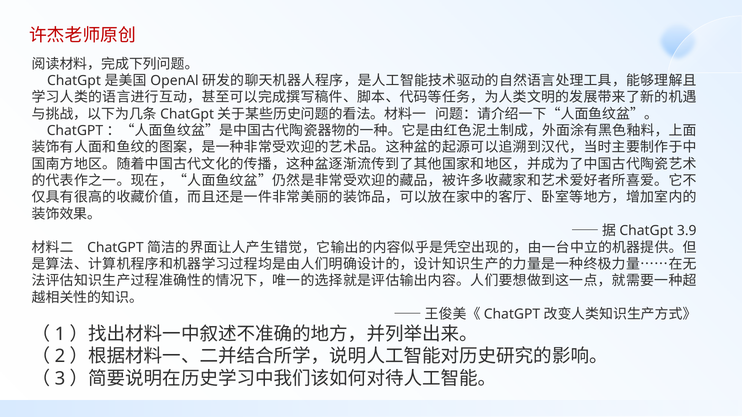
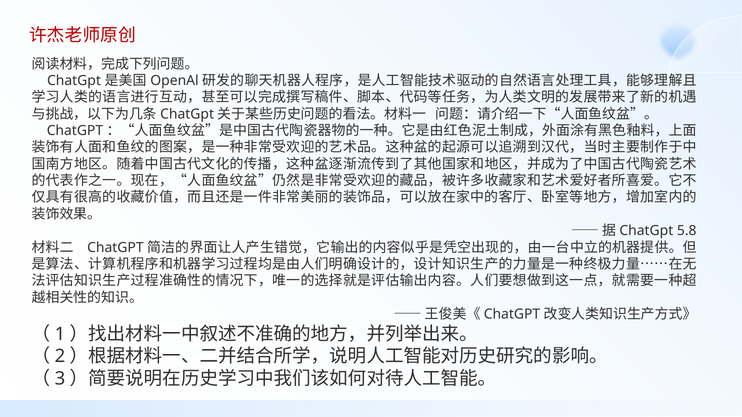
3.9: 3.9 -> 5.8
